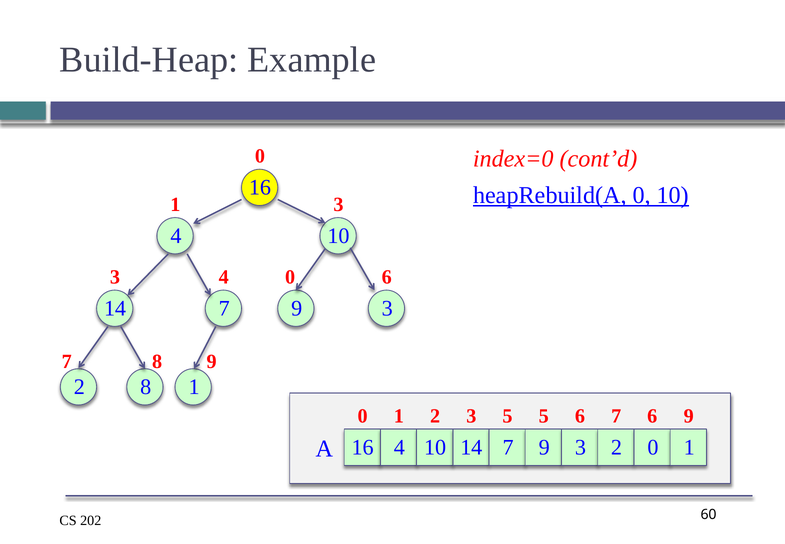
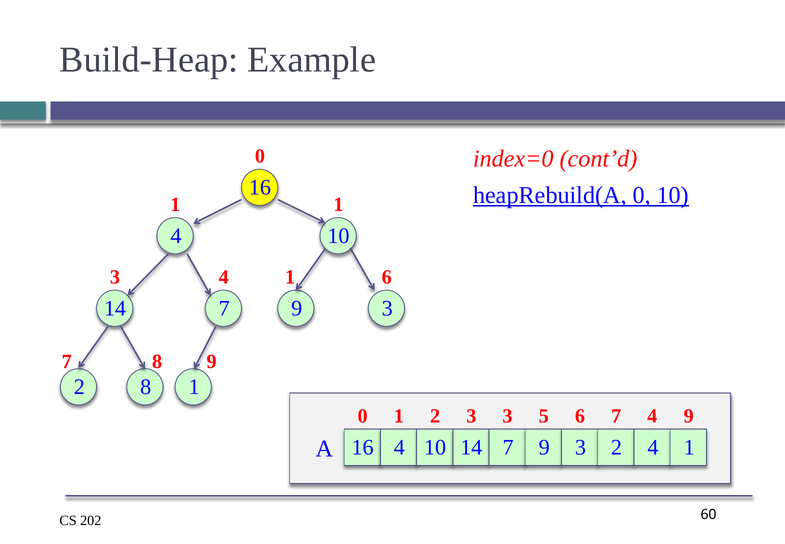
1 3: 3 -> 1
4 0: 0 -> 1
3 5: 5 -> 3
7 6: 6 -> 4
0 at (653, 447): 0 -> 4
